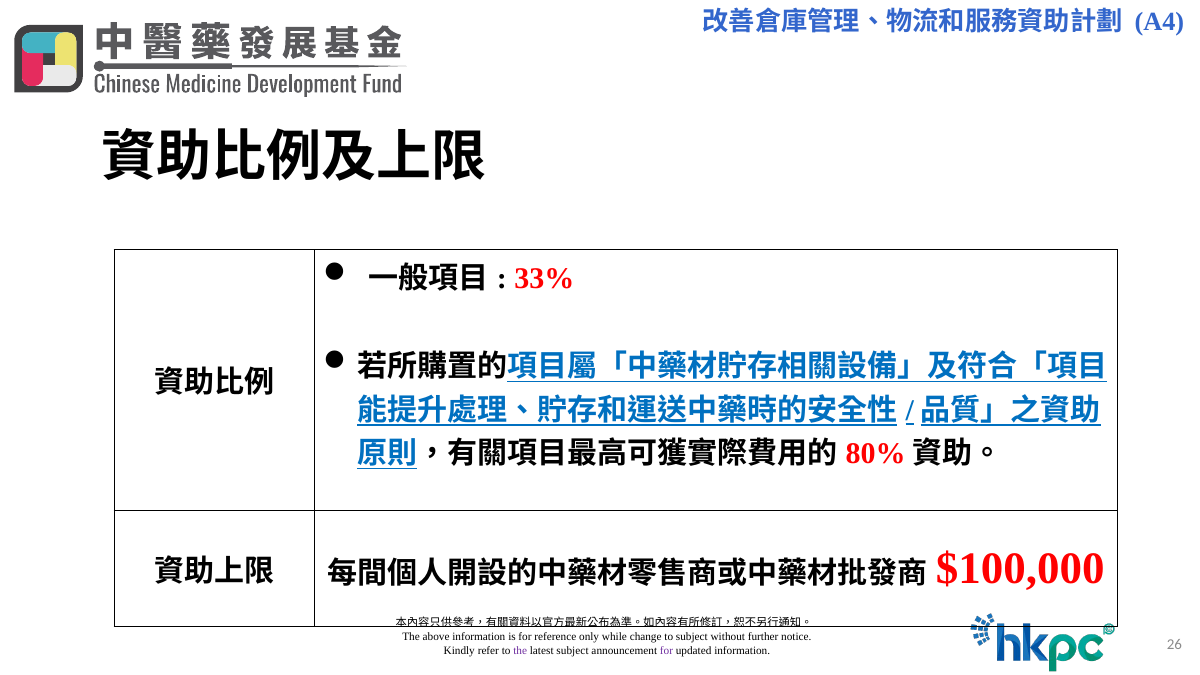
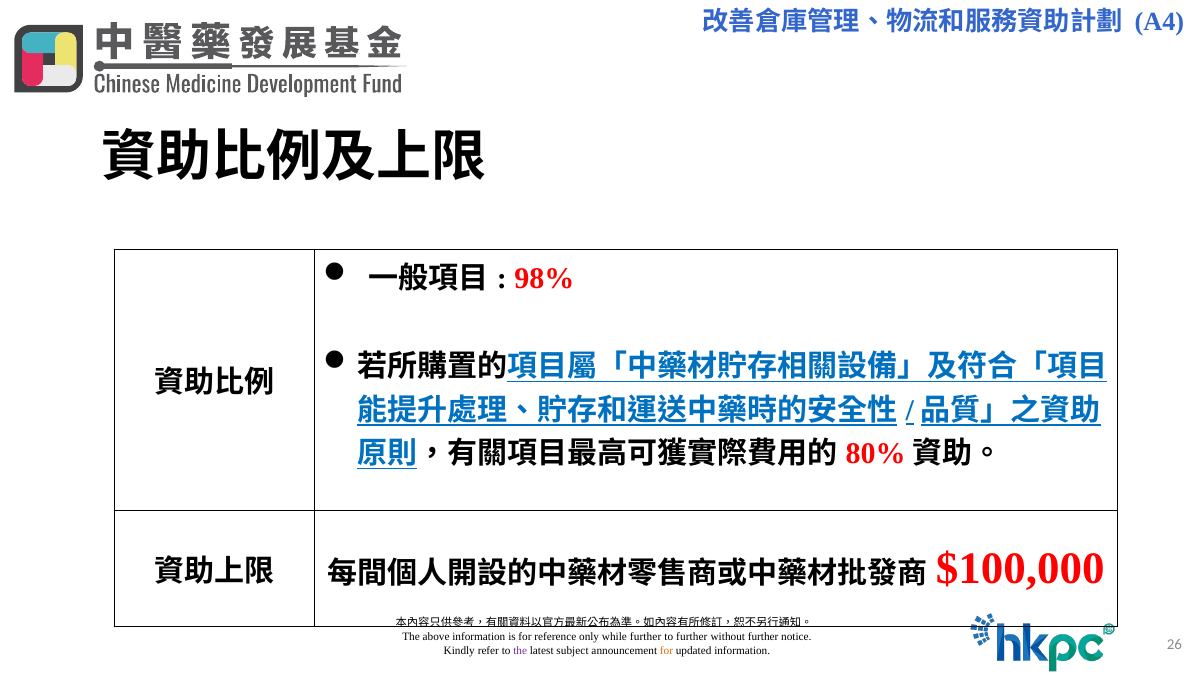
33%: 33% -> 98%
while change: change -> further
to subject: subject -> further
for at (666, 650) colour: purple -> orange
